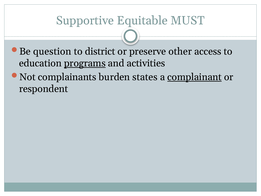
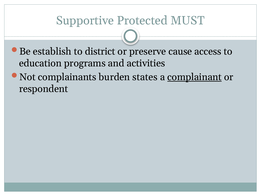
Equitable: Equitable -> Protected
question: question -> establish
other: other -> cause
programs underline: present -> none
